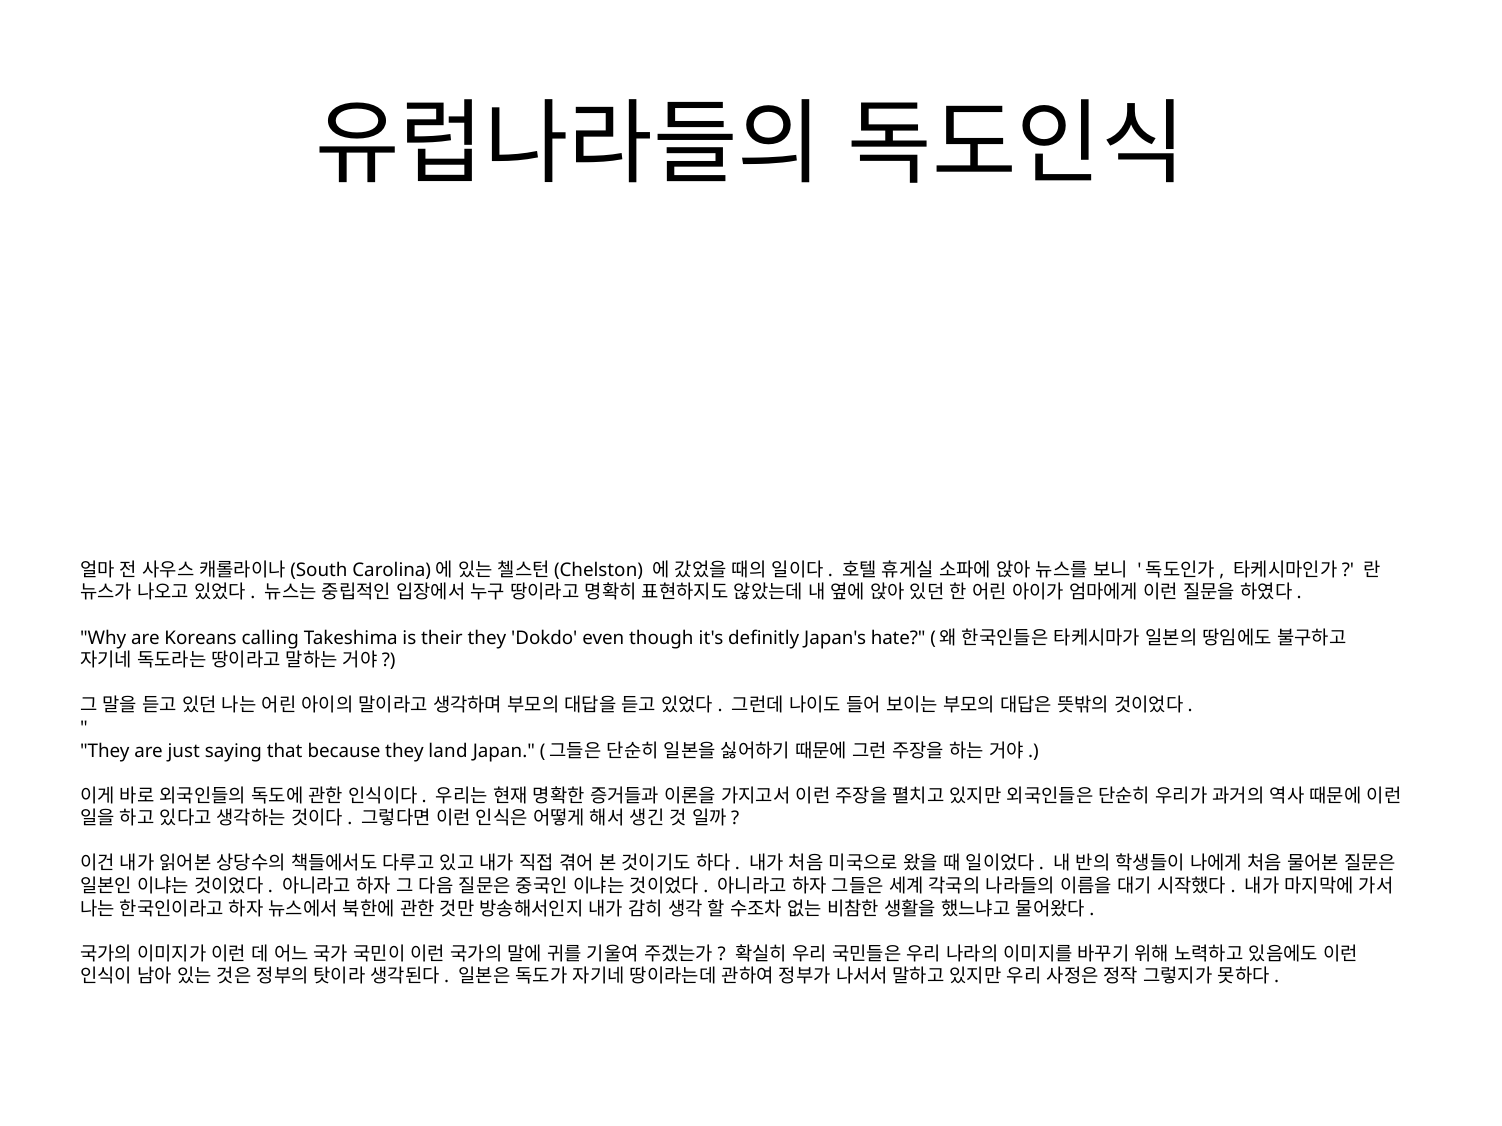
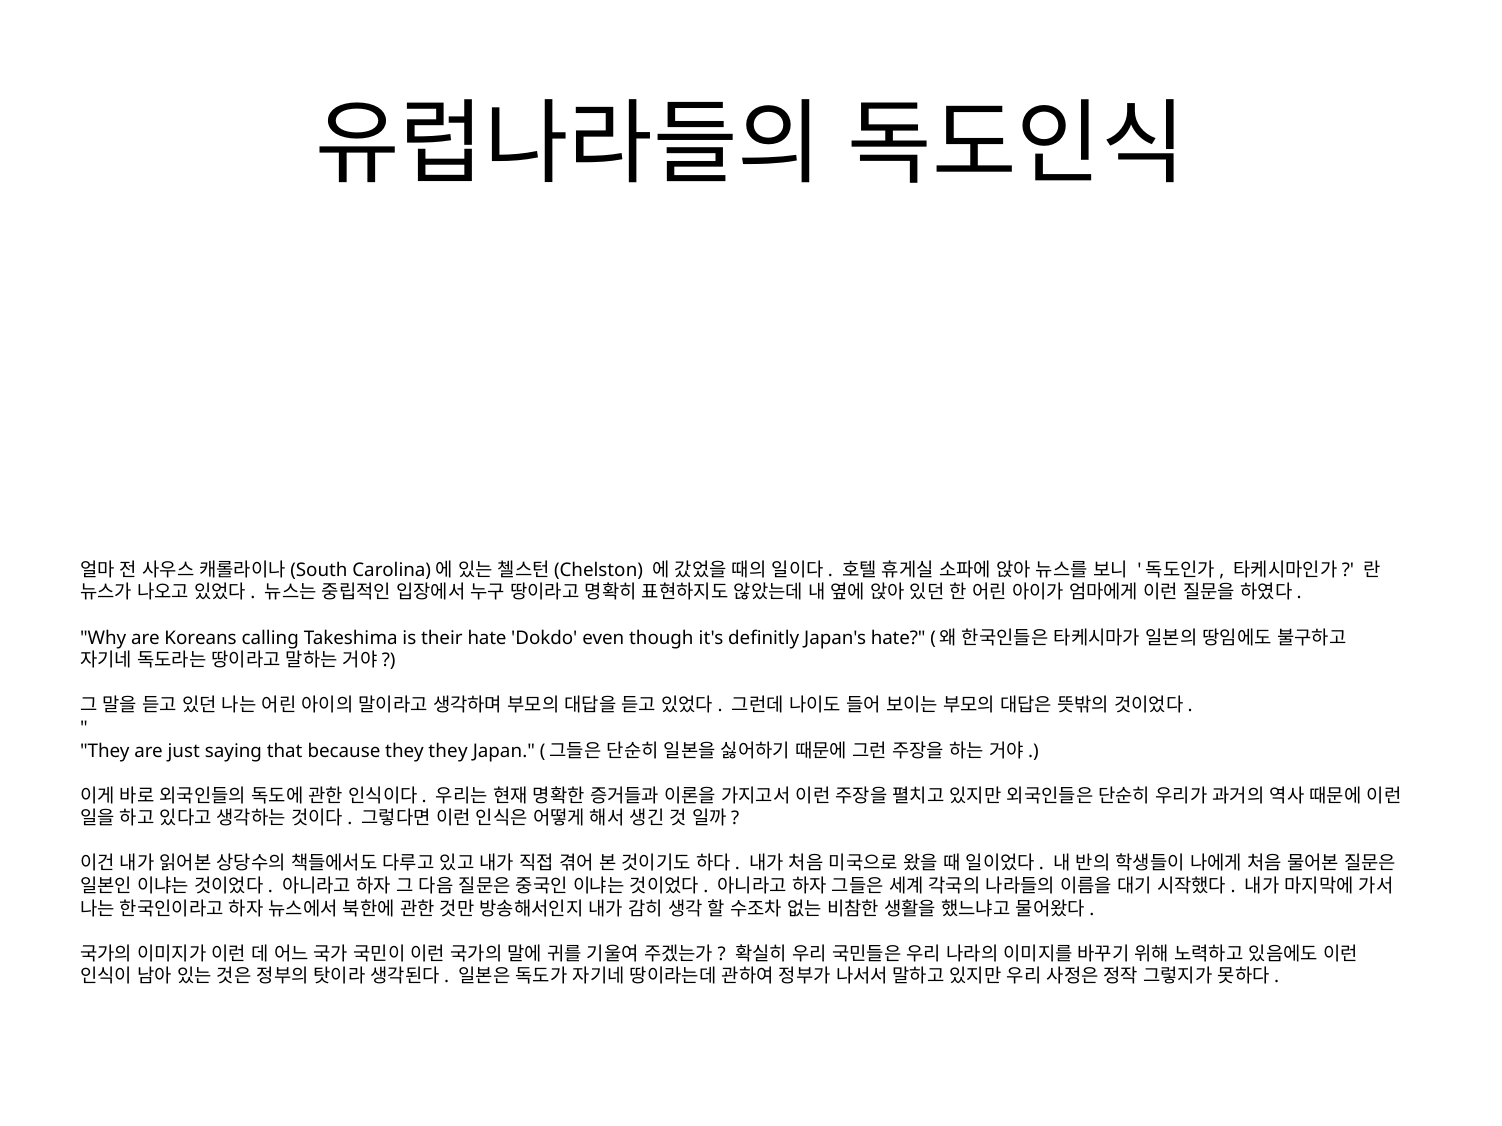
their they: they -> hate
they land: land -> they
